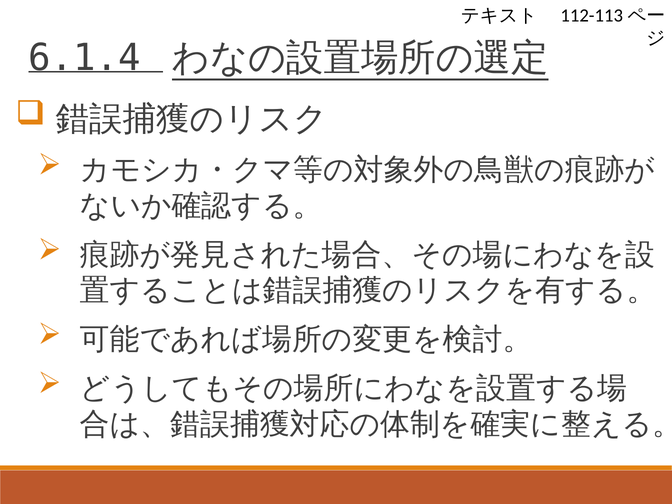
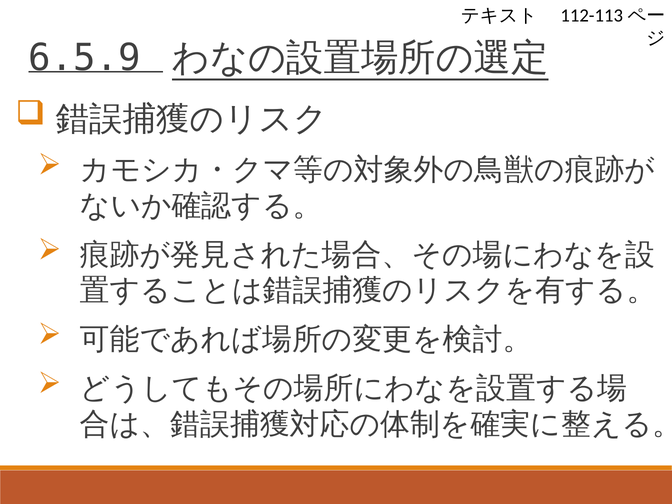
6.1.4: 6.1.4 -> 6.5.9
